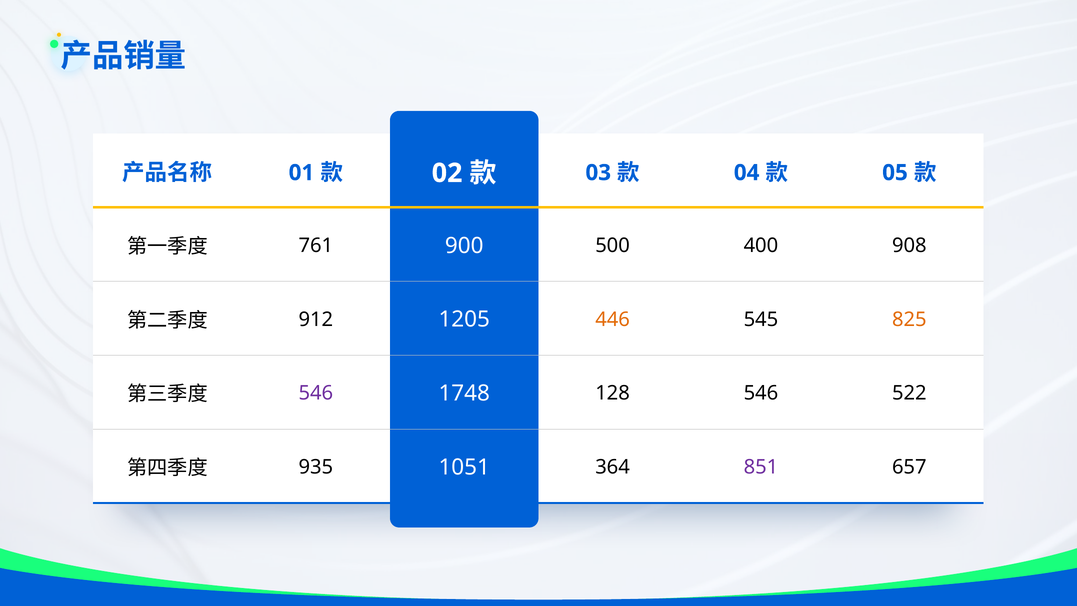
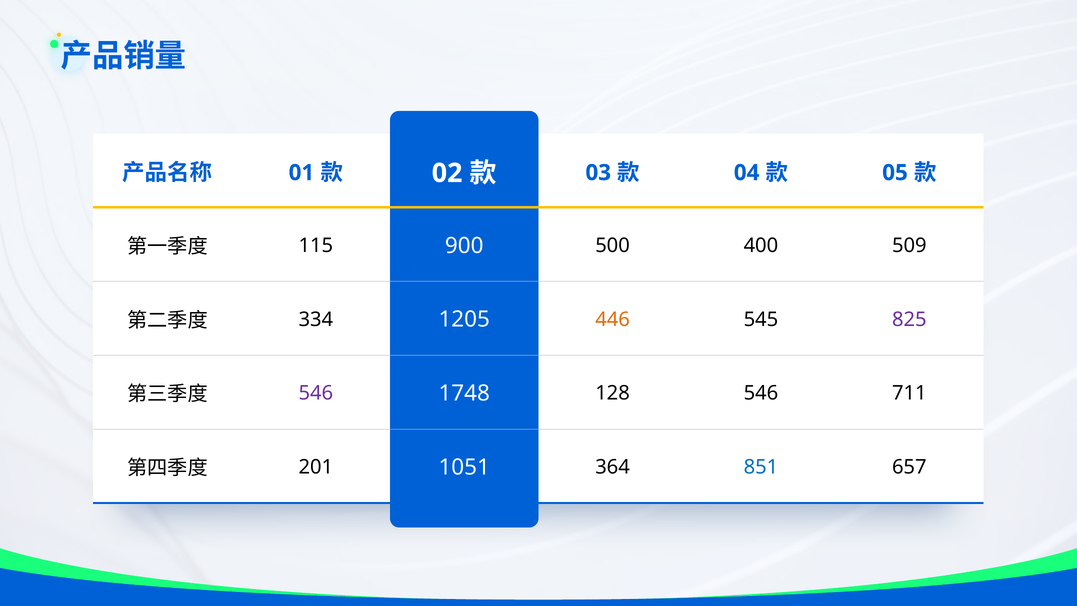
761: 761 -> 115
908: 908 -> 509
912: 912 -> 334
825 colour: orange -> purple
522: 522 -> 711
935: 935 -> 201
851 colour: purple -> blue
